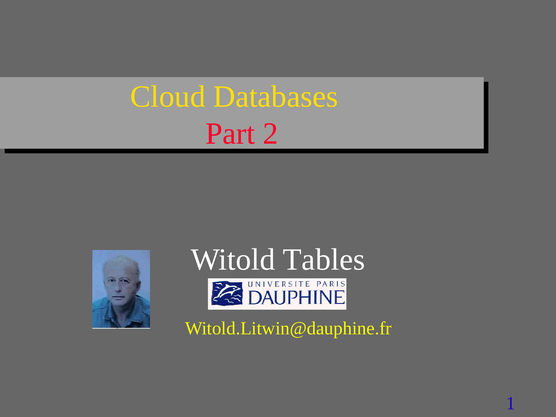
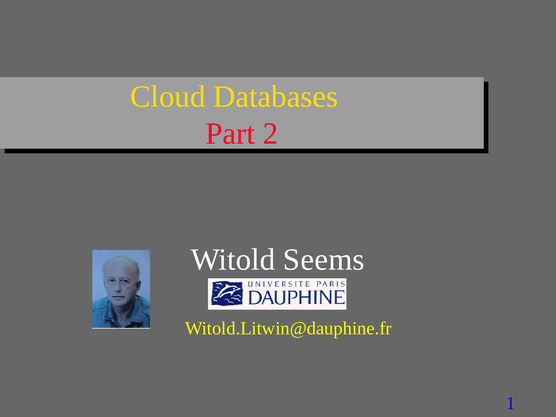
Tables: Tables -> Seems
